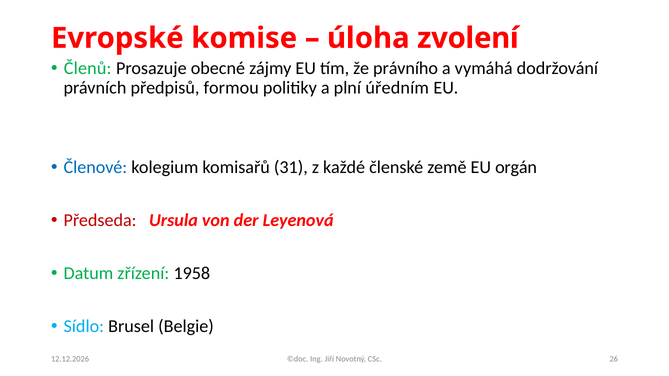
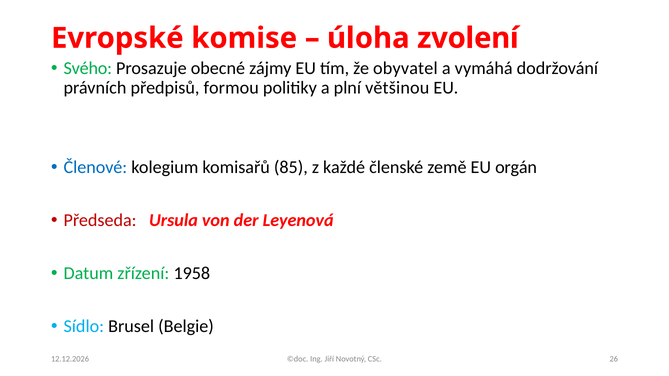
Členů: Členů -> Svého
právního: právního -> obyvatel
úředním: úředním -> většinou
31: 31 -> 85
